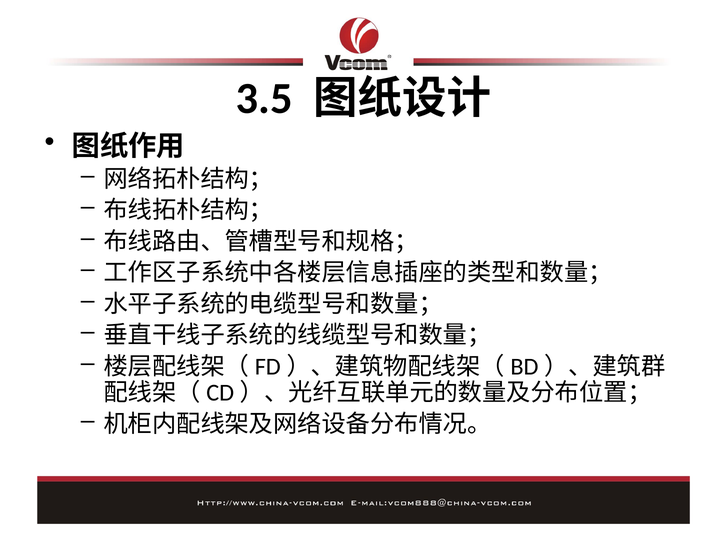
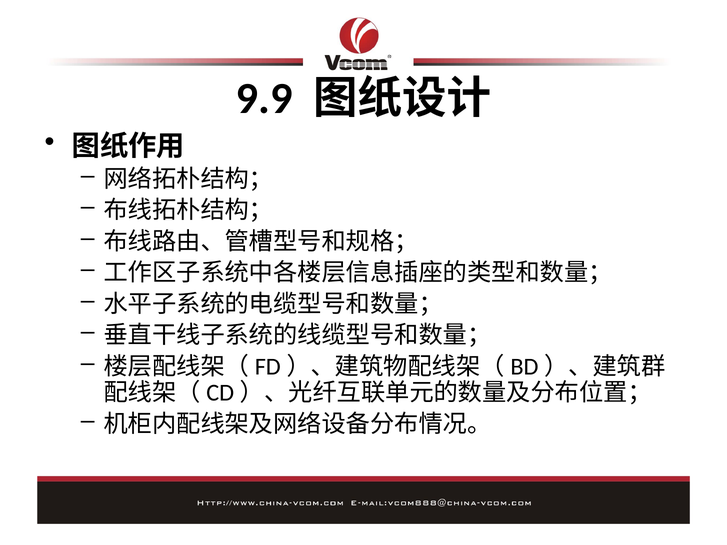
3.5: 3.5 -> 9.9
